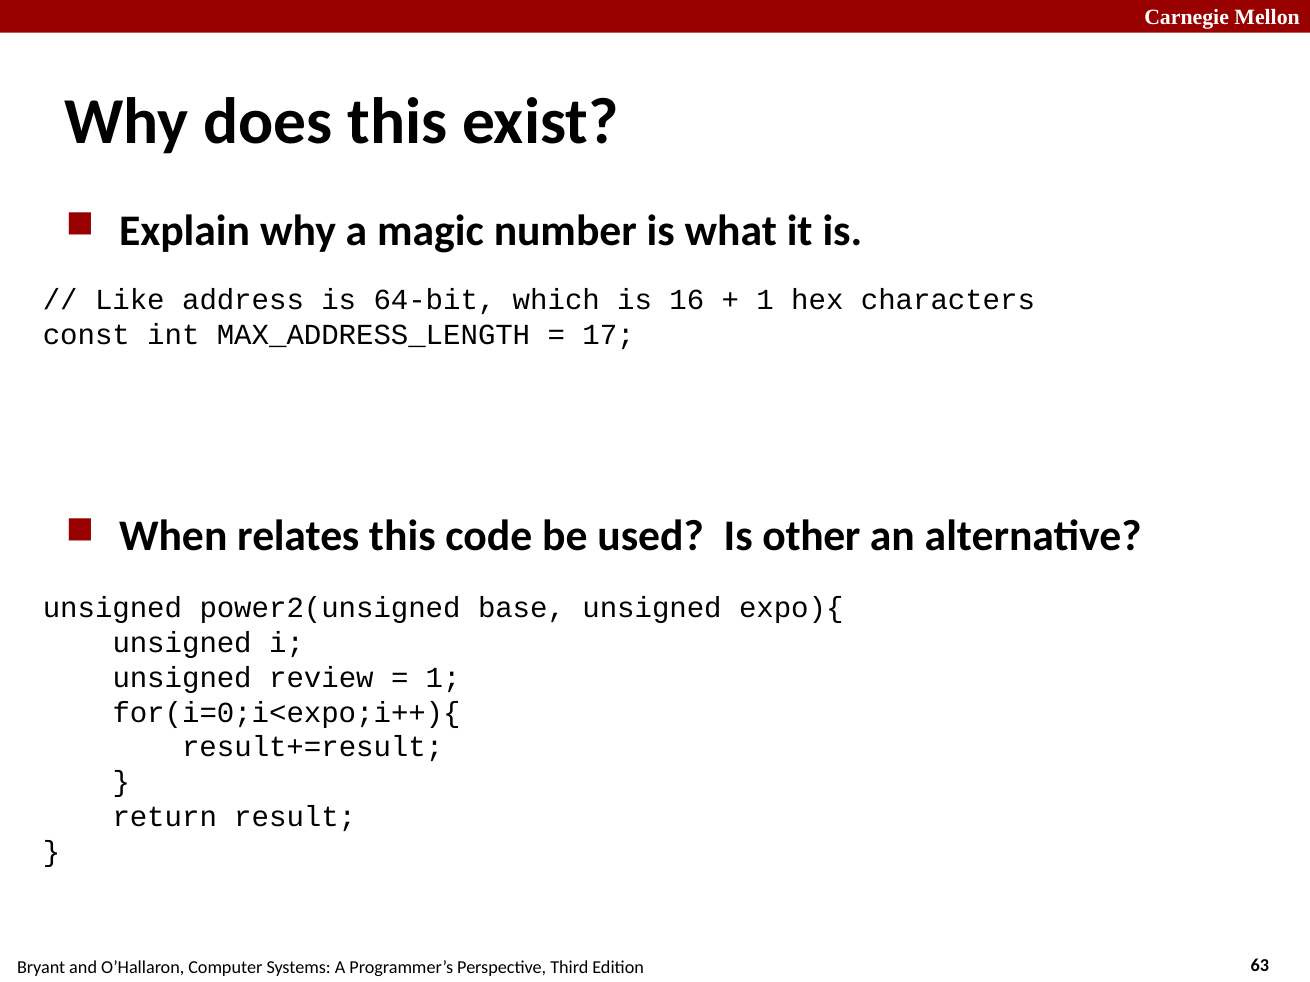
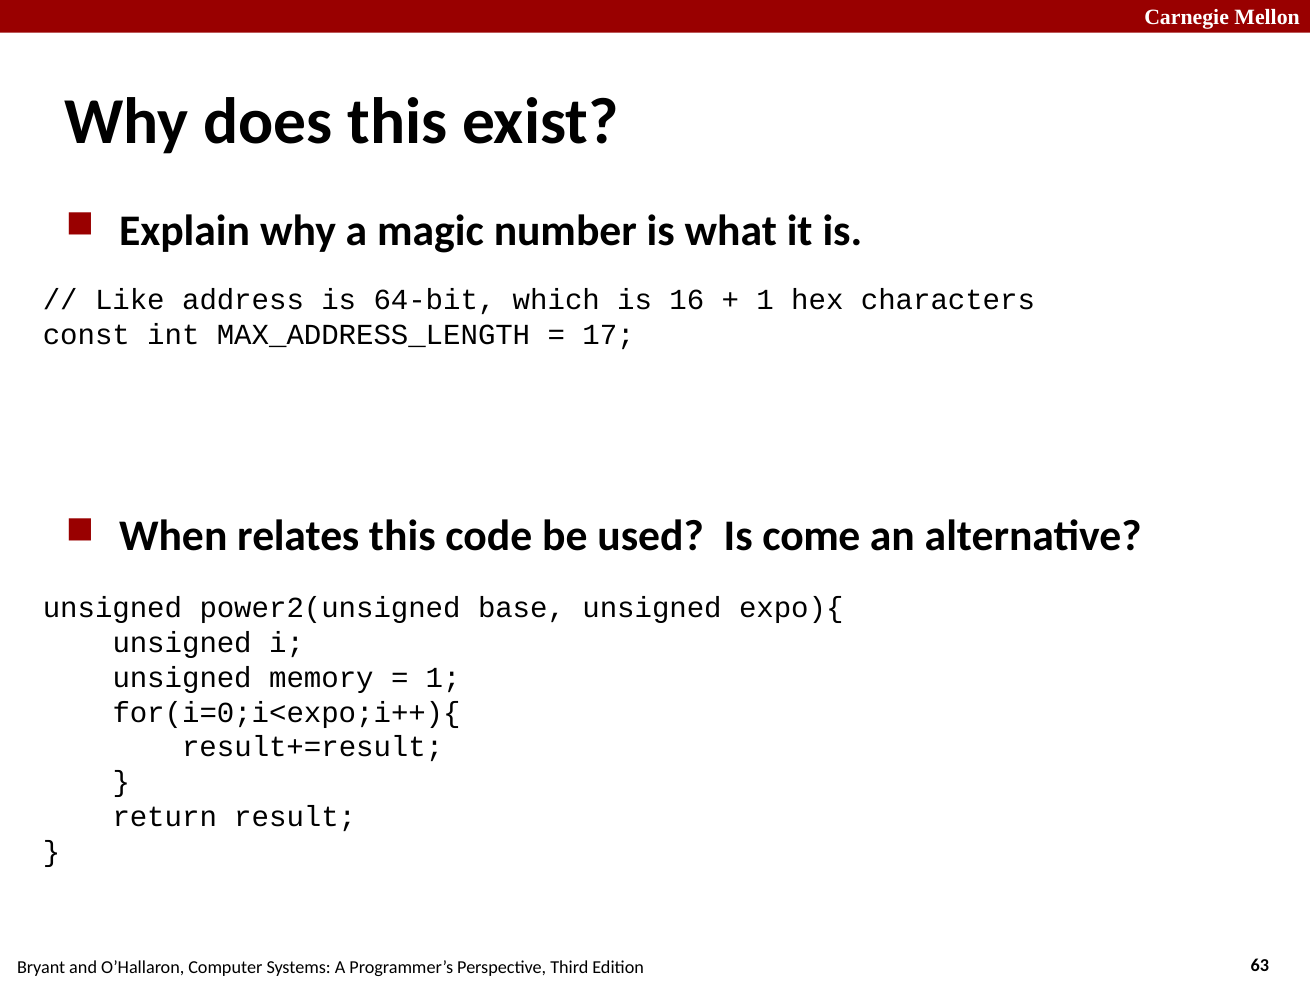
other: other -> come
review: review -> memory
